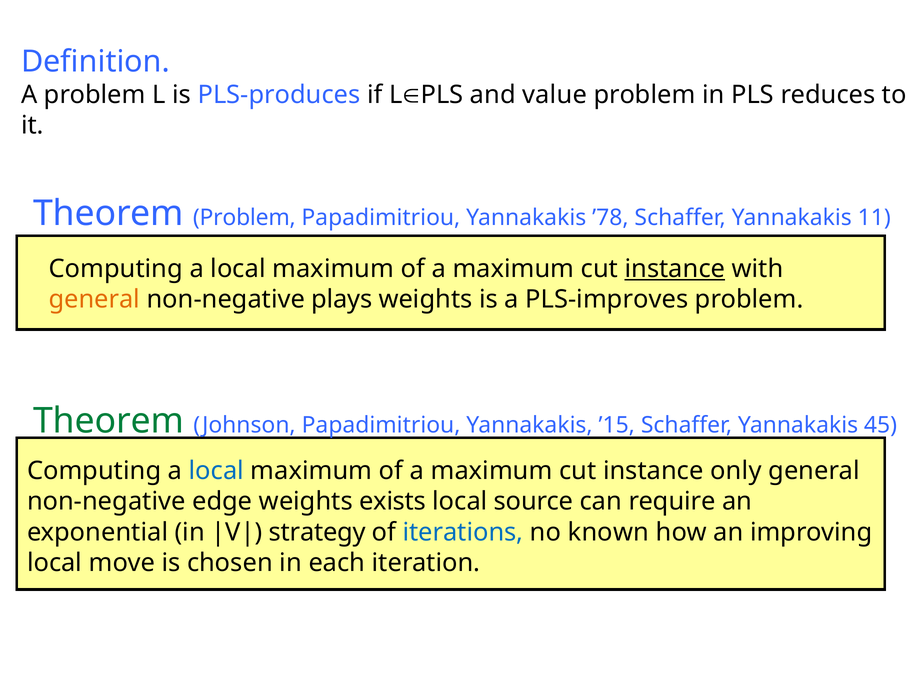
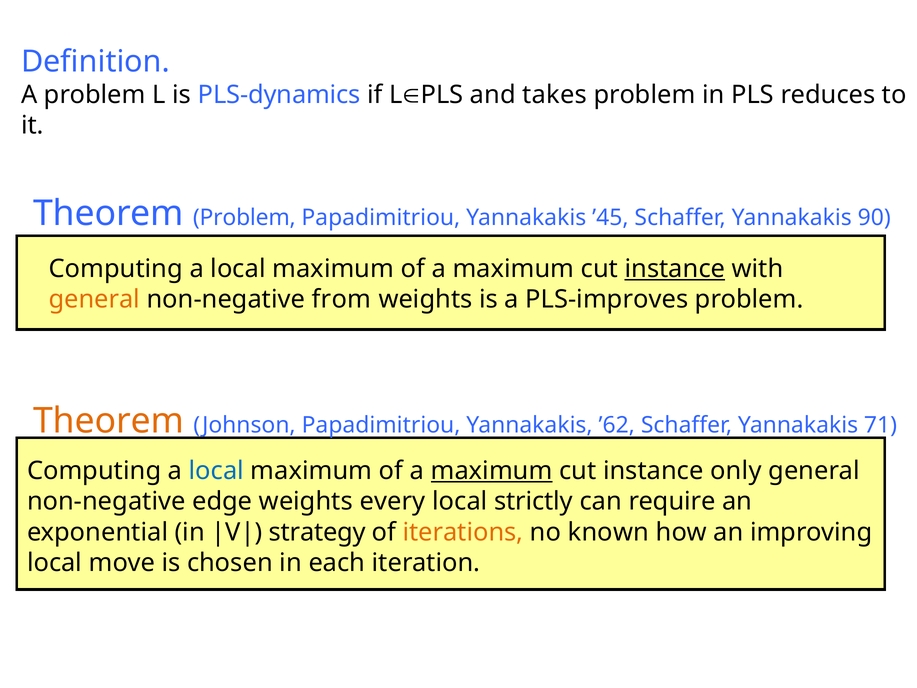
PLS-produces: PLS-produces -> PLS-dynamics
value: value -> takes
’78: ’78 -> ’45
11: 11 -> 90
plays: plays -> from
Theorem at (109, 421) colour: green -> orange
’15: ’15 -> ’62
45: 45 -> 71
maximum at (492, 471) underline: none -> present
exists: exists -> every
source: source -> strictly
iterations colour: blue -> orange
